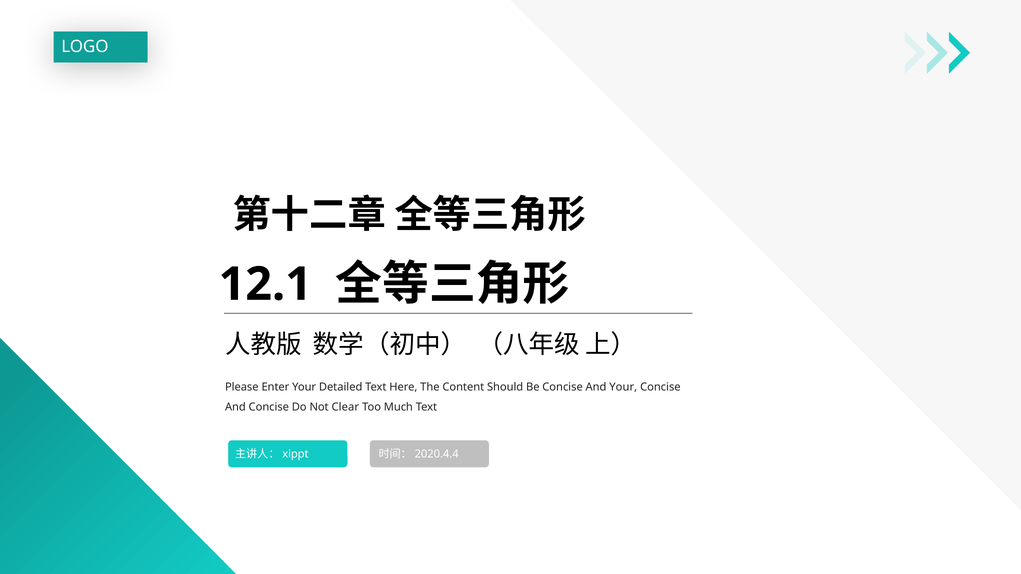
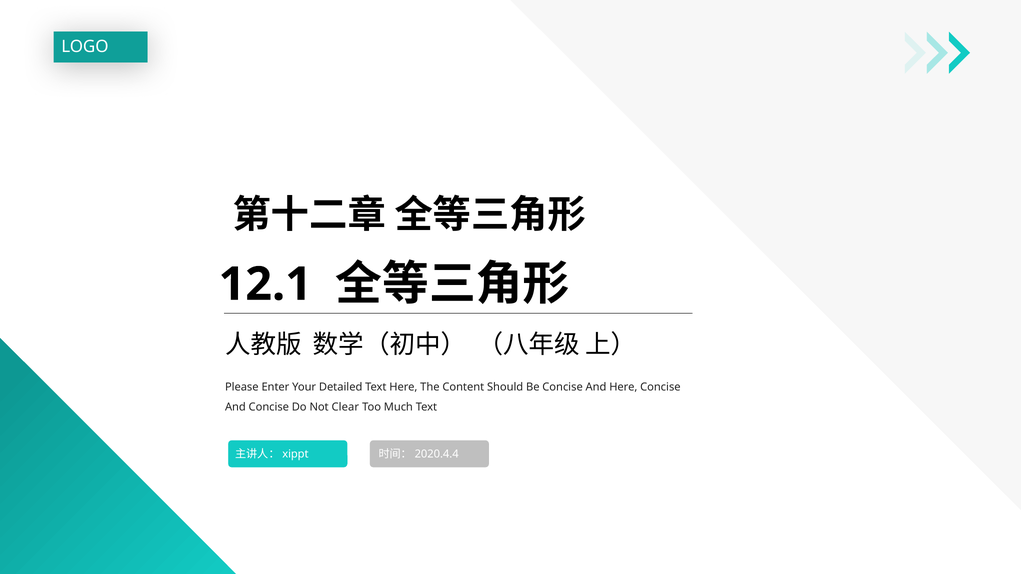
And Your: Your -> Here
